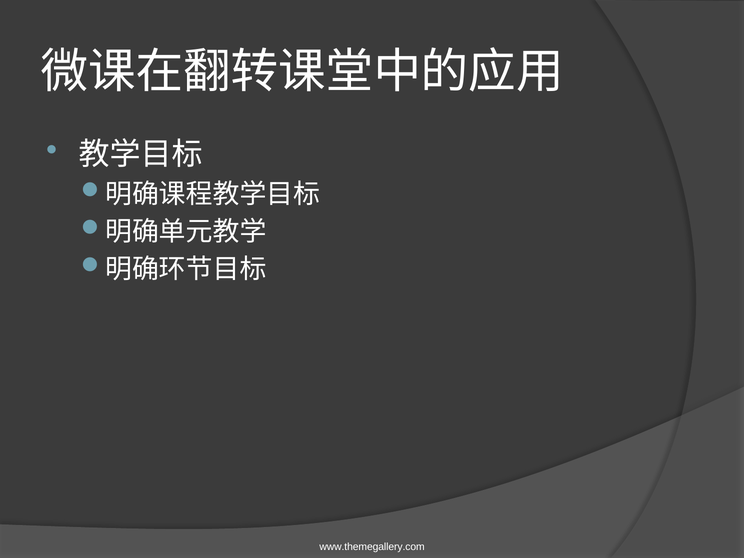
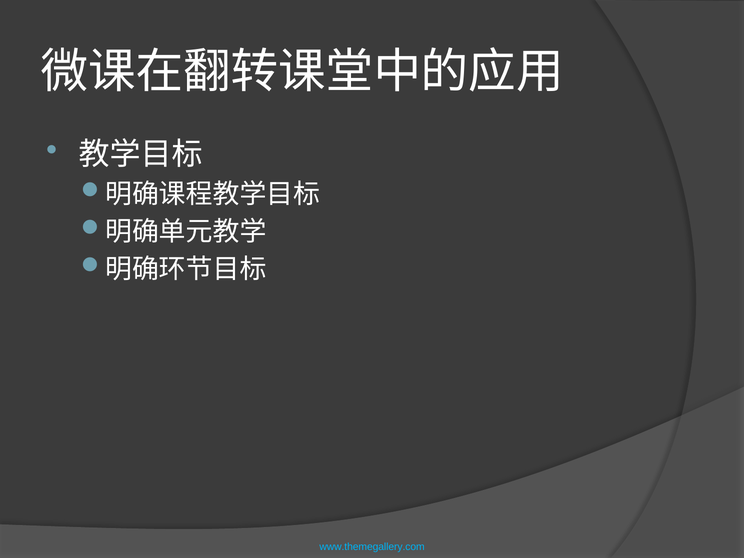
www.themegallery.com colour: white -> light blue
